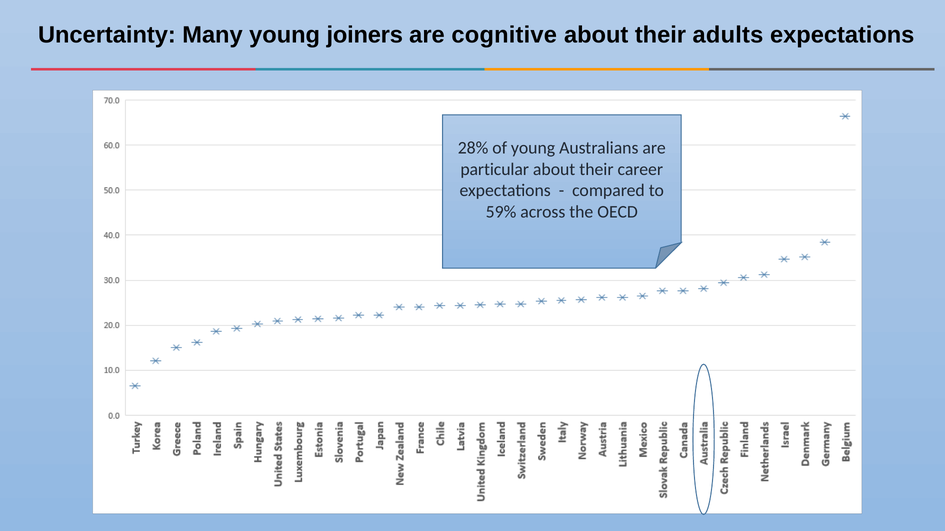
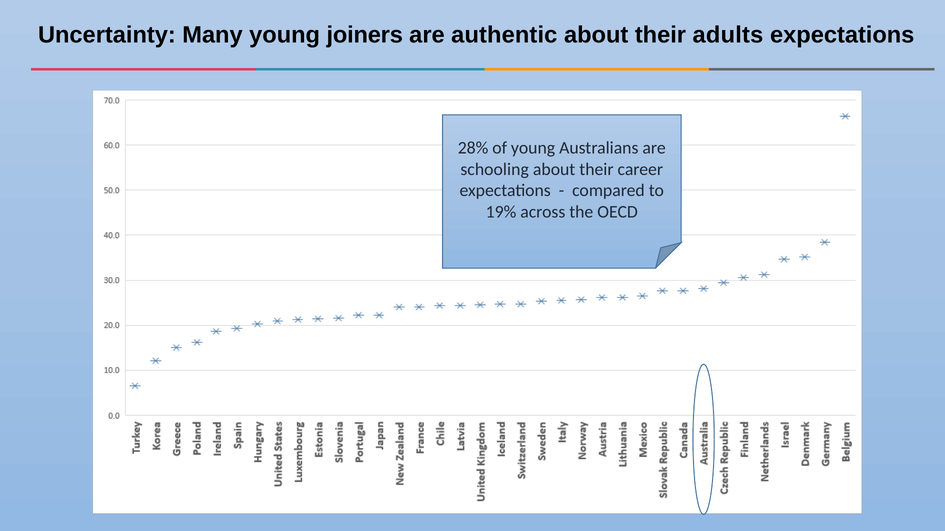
cognitive: cognitive -> authentic
particular: particular -> schooling
59%: 59% -> 19%
